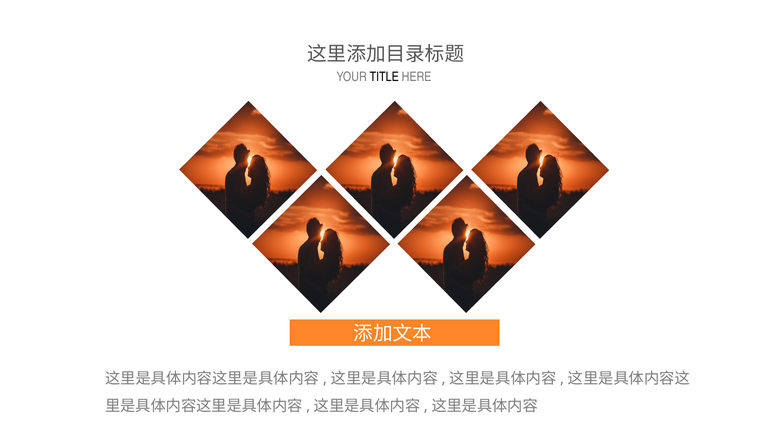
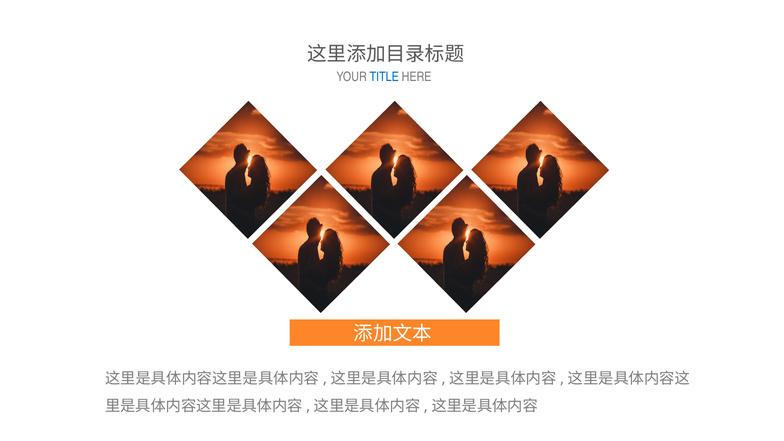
TITLE colour: black -> blue
